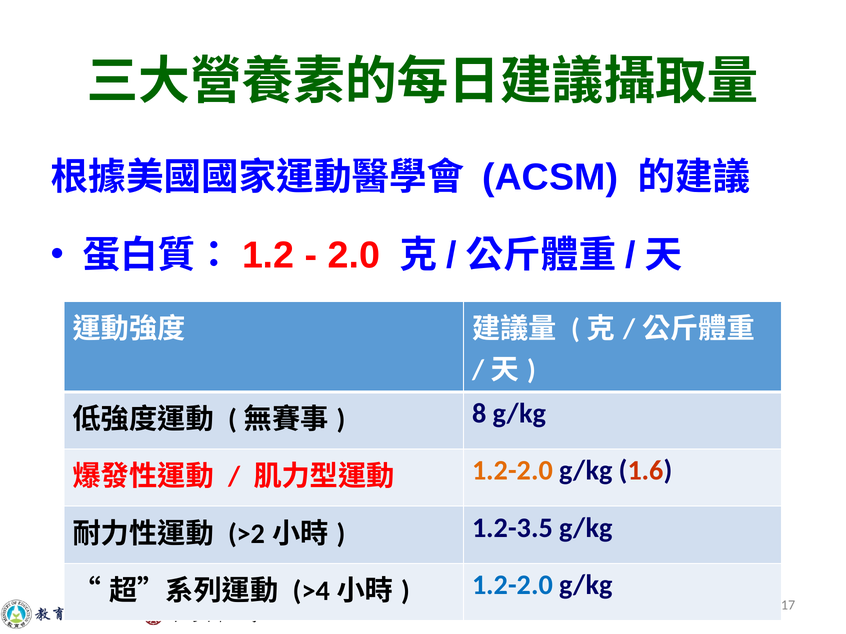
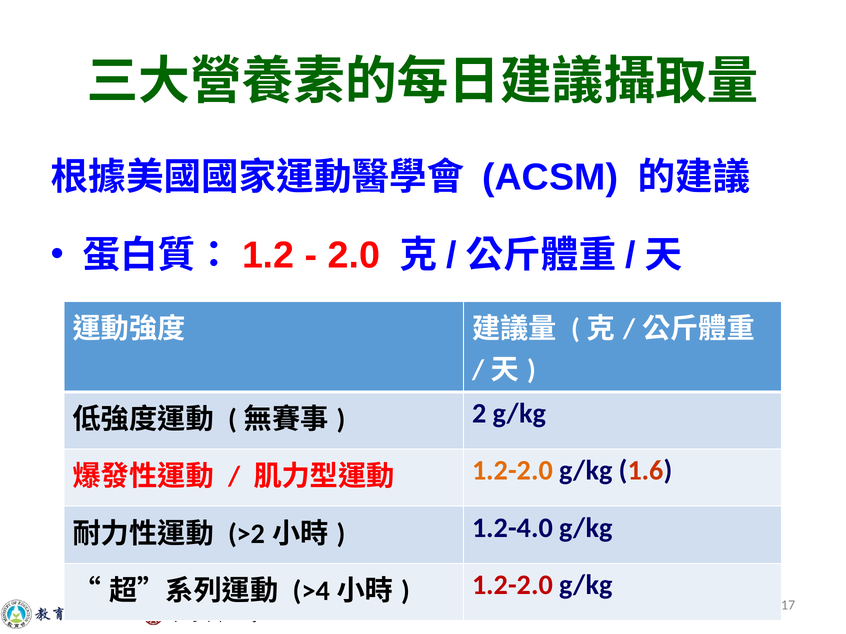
8: 8 -> 2
1.2-3.5: 1.2-3.5 -> 1.2-4.0
1.2-2.0 at (513, 585) colour: blue -> red
